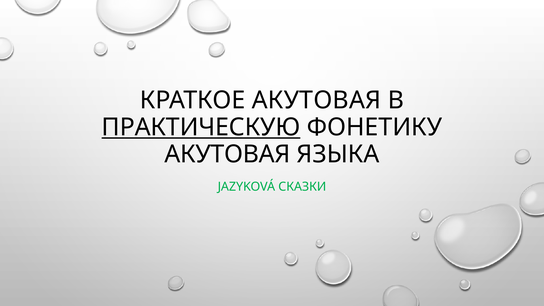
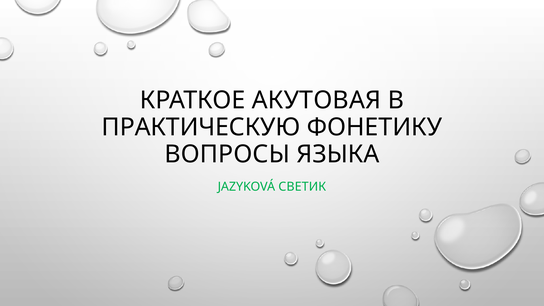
ПРАКТИЧЕСКУЮ underline: present -> none
АКУТОВАЯ at (227, 154): АКУТОВАЯ -> ВОПРОСЫ
СКАЗКИ: СКАЗКИ -> СВЕТИК
